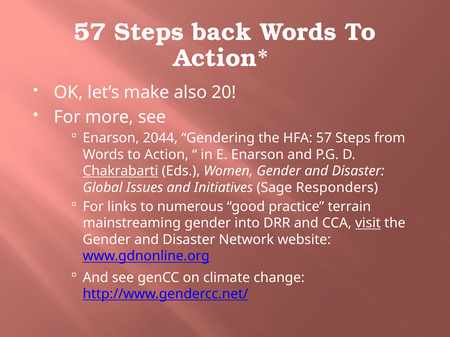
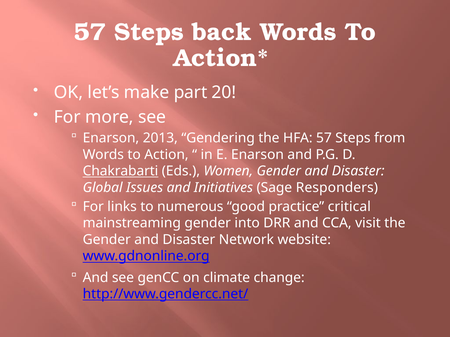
also: also -> part
2044: 2044 -> 2013
terrain: terrain -> critical
visit underline: present -> none
